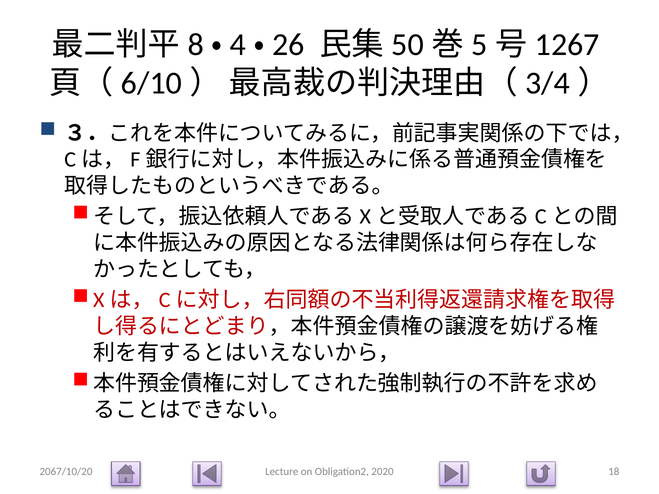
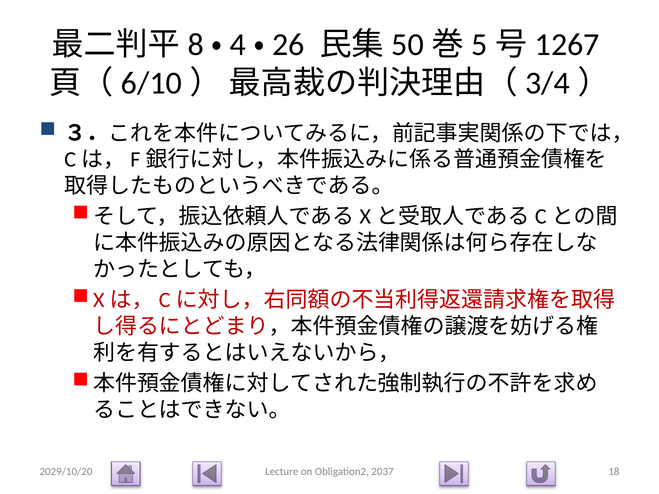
2067/10/20: 2067/10/20 -> 2029/10/20
2020: 2020 -> 2037
